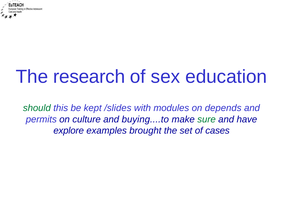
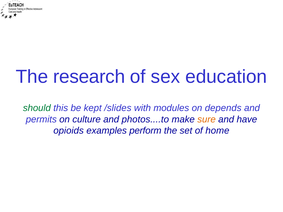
buying....to: buying....to -> photos....to
sure colour: green -> orange
explore: explore -> opioids
brought: brought -> perform
cases: cases -> home
